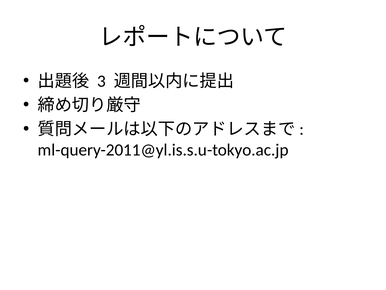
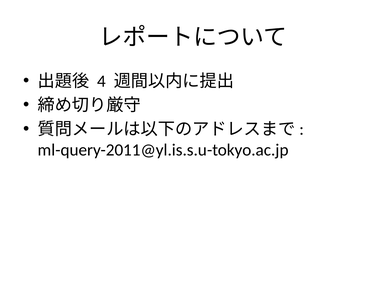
3: 3 -> 4
